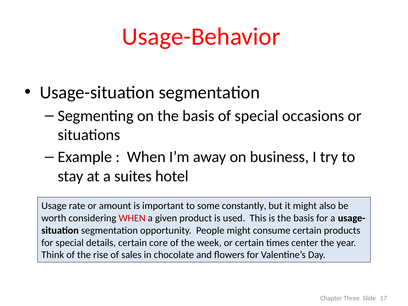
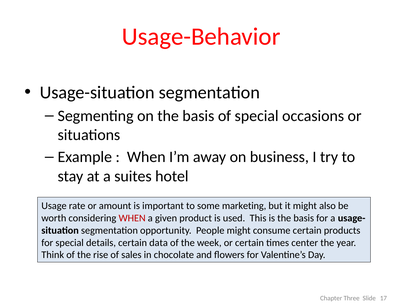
constantly: constantly -> marketing
core: core -> data
